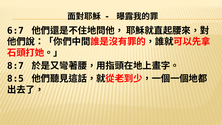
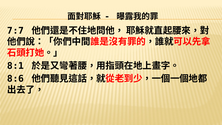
6:7: 6:7 -> 7:7
8:7: 8:7 -> 8:1
8:5: 8:5 -> 8:6
